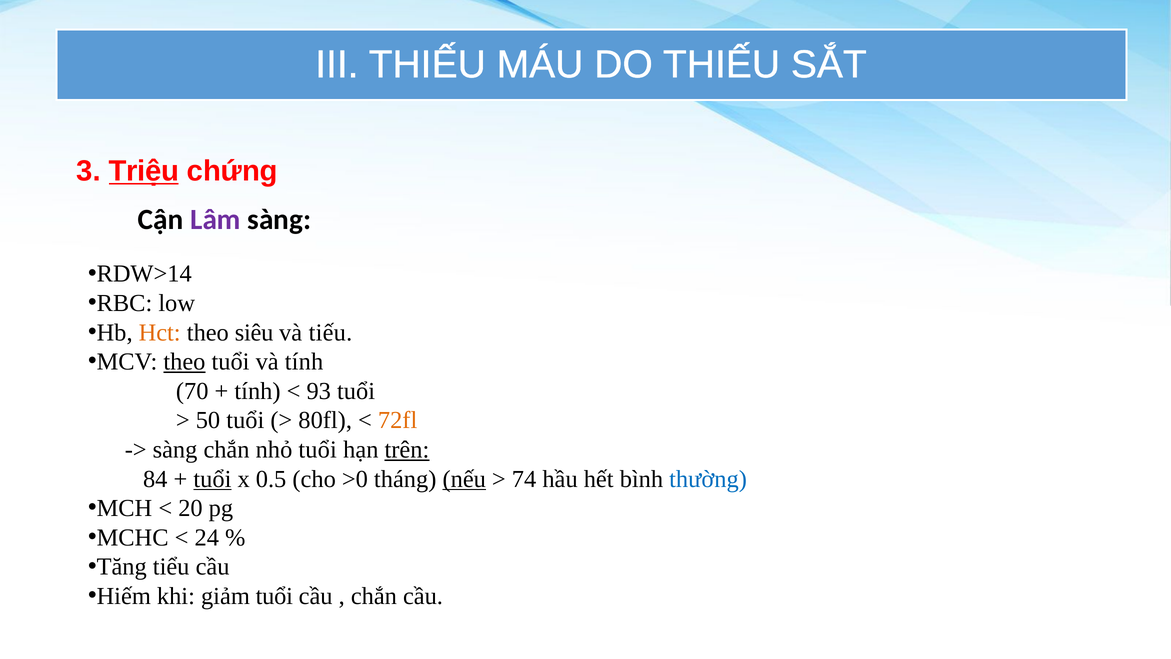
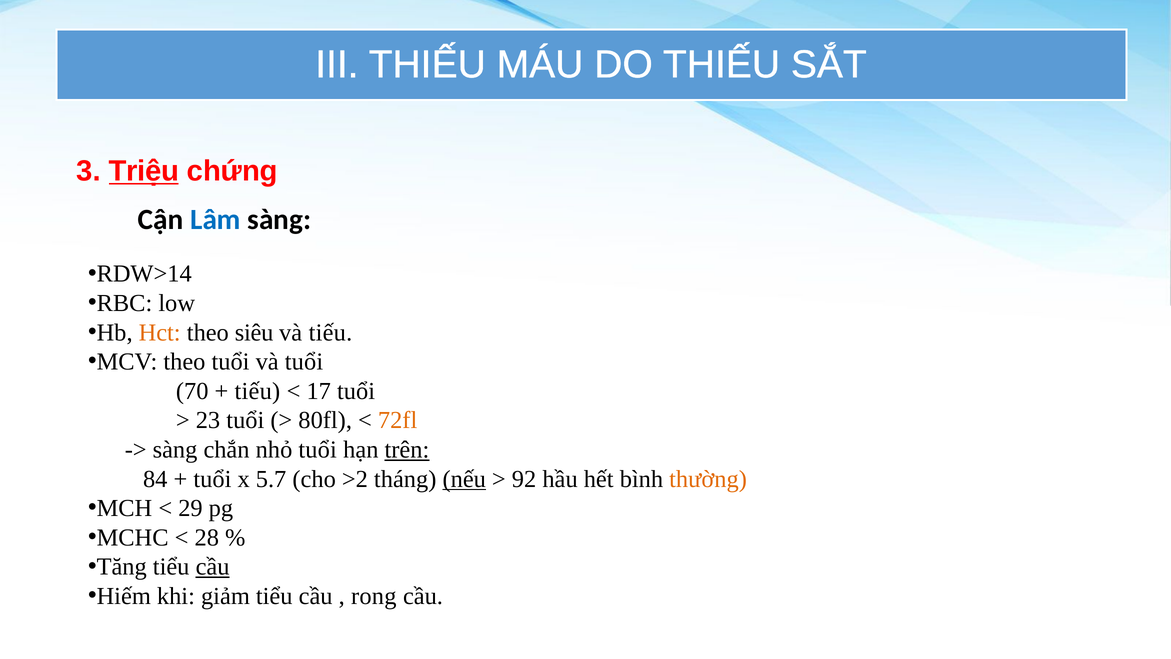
Lâm colour: purple -> blue
theo at (184, 362) underline: present -> none
và tính: tính -> tuổi
tính at (258, 391): tính -> tiếu
93: 93 -> 17
50: 50 -> 23
tuổi at (212, 479) underline: present -> none
0.5: 0.5 -> 5.7
>0: >0 -> >2
74: 74 -> 92
thường colour: blue -> orange
20: 20 -> 29
24: 24 -> 28
cầu at (213, 567) underline: none -> present
giảm tuổi: tuổi -> tiểu
chắn at (374, 596): chắn -> rong
